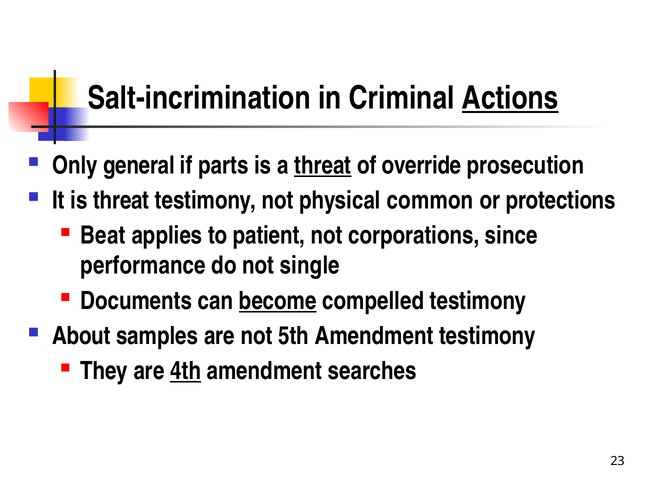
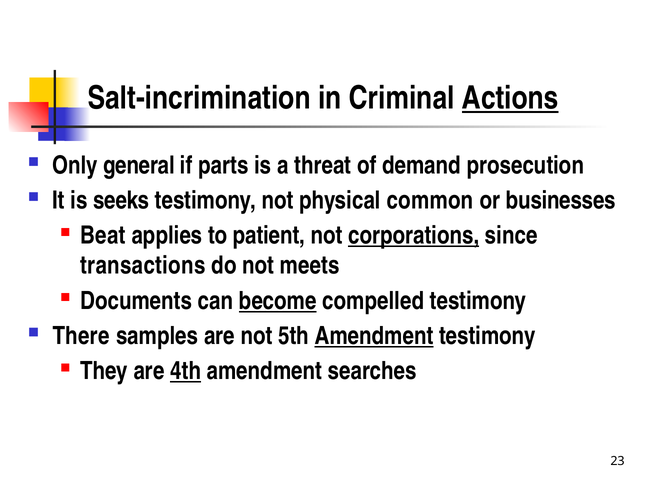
threat at (323, 165) underline: present -> none
override: override -> demand
is threat: threat -> seeks
protections: protections -> businesses
corporations underline: none -> present
performance: performance -> transactions
single: single -> meets
About: About -> There
Amendment at (374, 336) underline: none -> present
